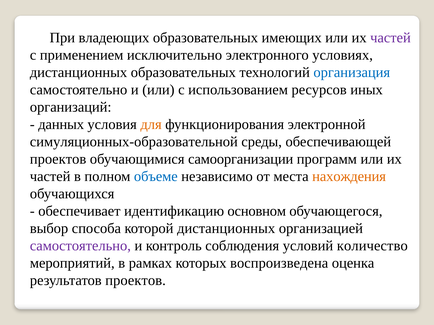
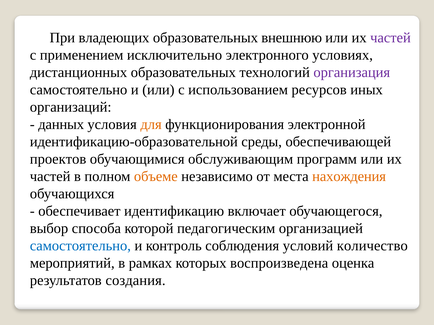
имеющих: имеющих -> внешнюю
организация colour: blue -> purple
симуляционных-образовательной: симуляционных-образовательной -> идентификацию-образовательной
самоорганизации: самоорганизации -> обслуживающим
объеме colour: blue -> orange
основном: основном -> включает
которой дистанционных: дистанционных -> педагогическим
самостоятельно at (80, 246) colour: purple -> blue
результатов проектов: проектов -> создания
